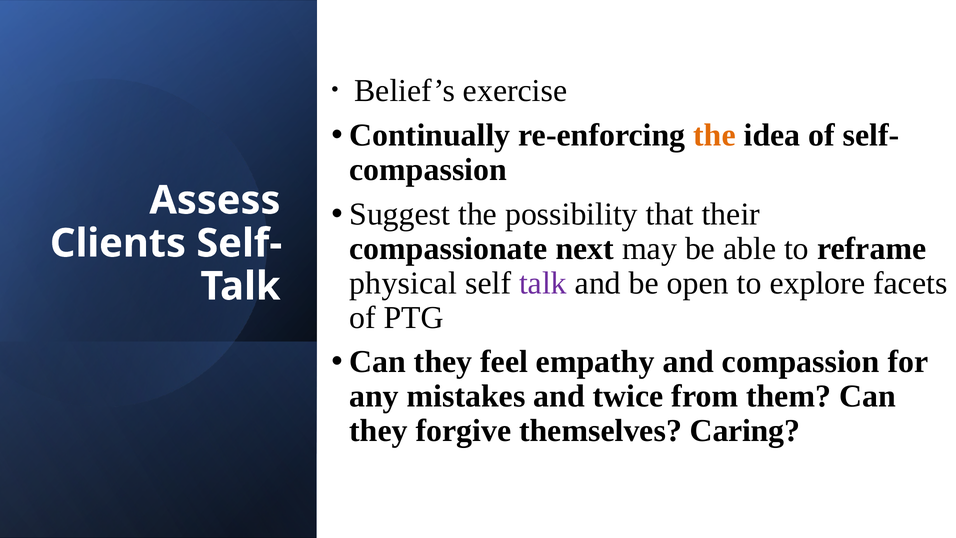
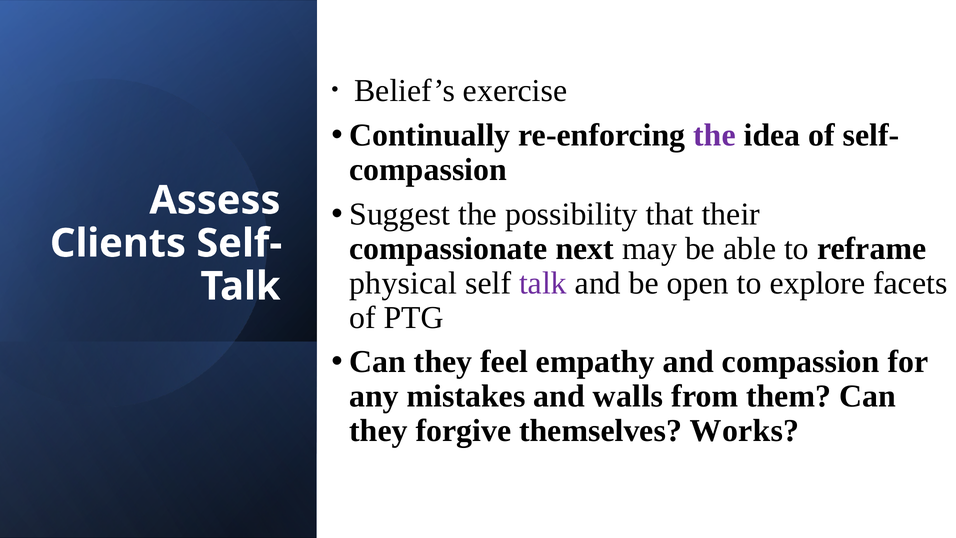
the at (715, 135) colour: orange -> purple
twice: twice -> walls
Caring: Caring -> Works
